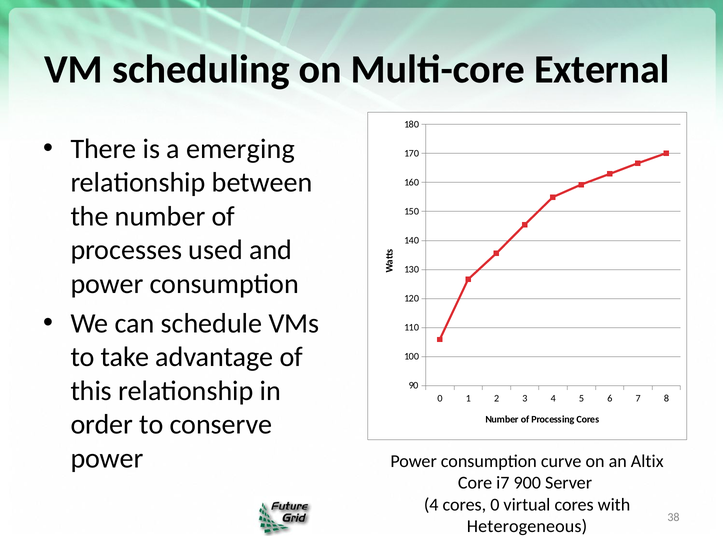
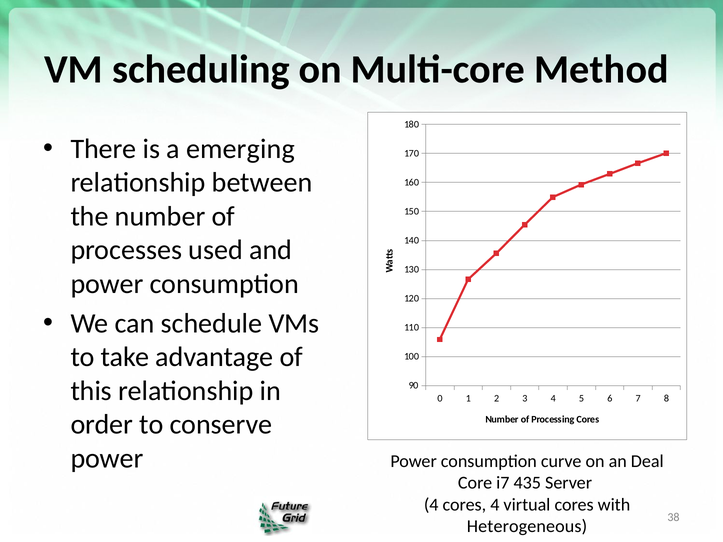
External: External -> Method
Altix: Altix -> Deal
900: 900 -> 435
cores 0: 0 -> 4
